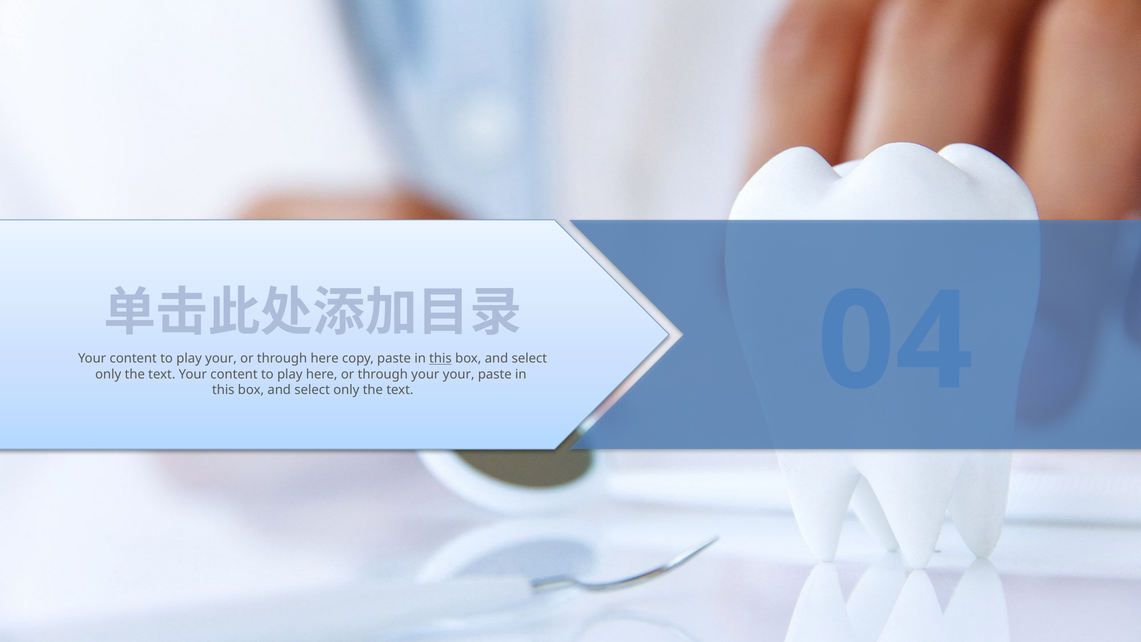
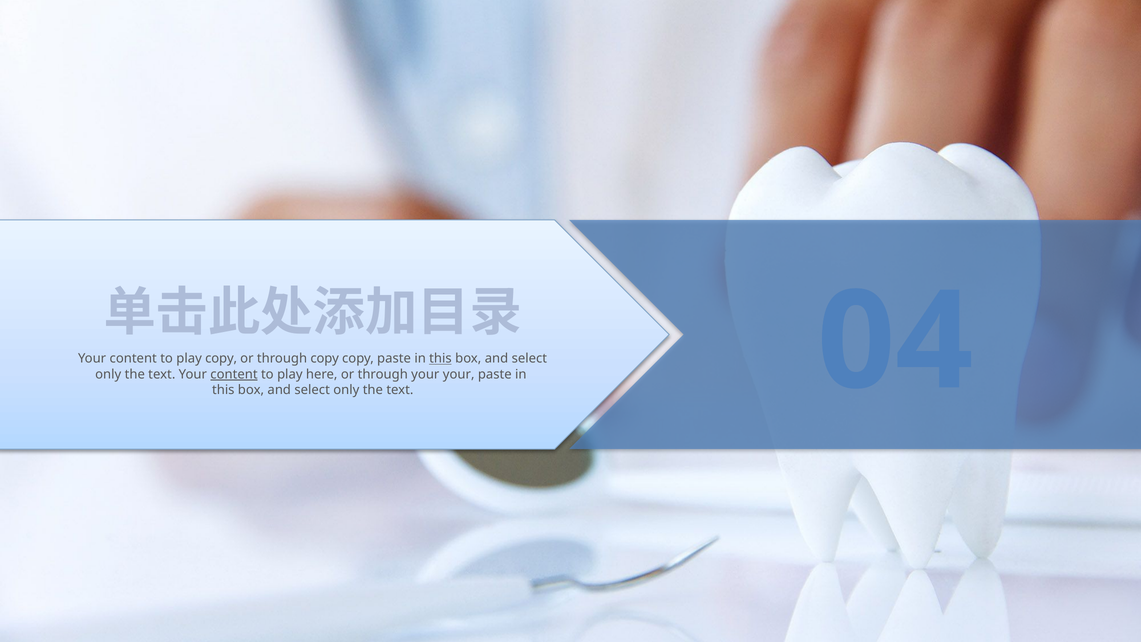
play your: your -> copy
through here: here -> copy
content at (234, 374) underline: none -> present
